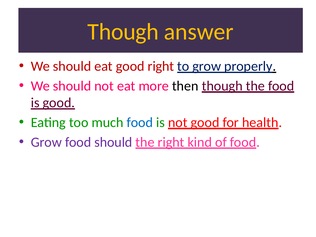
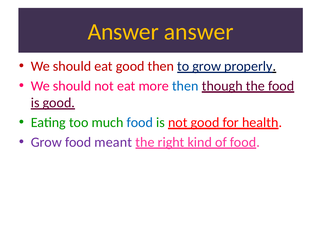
Though at (123, 32): Though -> Answer
good right: right -> then
then at (185, 86) colour: black -> blue
food should: should -> meant
